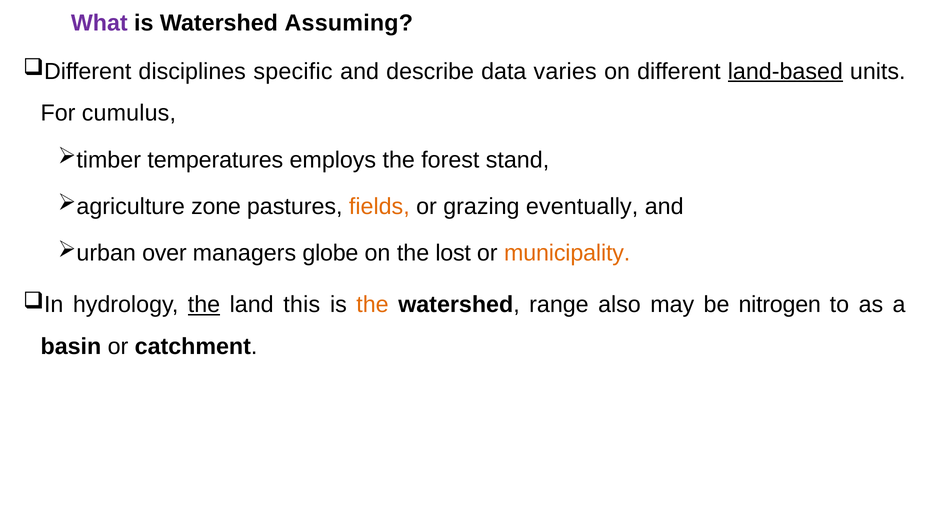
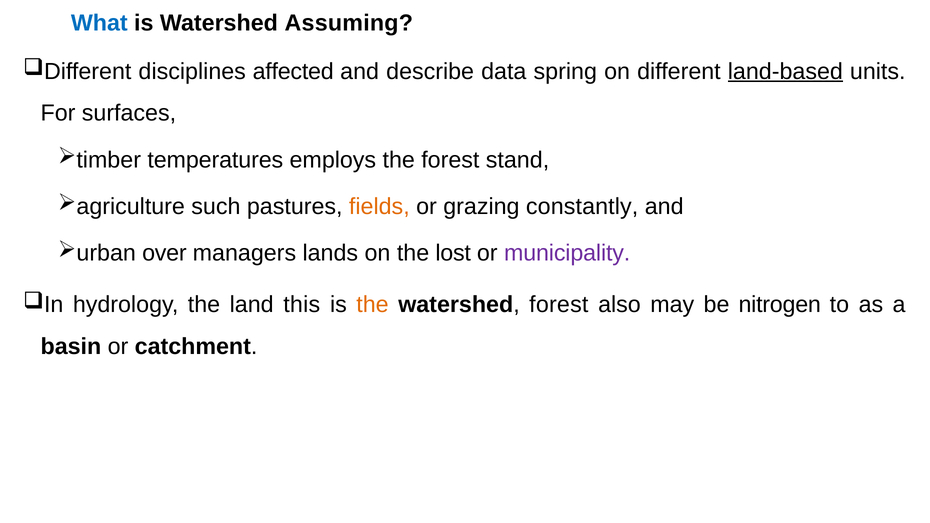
What colour: purple -> blue
specific: specific -> affected
varies: varies -> spring
cumulus: cumulus -> surfaces
zone: zone -> such
eventually: eventually -> constantly
globe: globe -> lands
municipality colour: orange -> purple
the at (204, 305) underline: present -> none
watershed range: range -> forest
